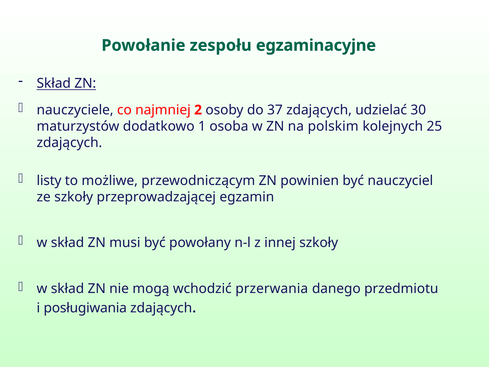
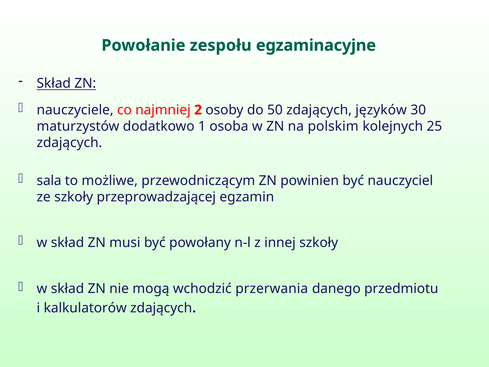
37: 37 -> 50
udzielać: udzielać -> języków
listy: listy -> sala
posługiwania: posługiwania -> kalkulatorów
